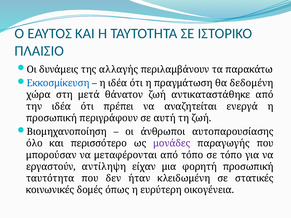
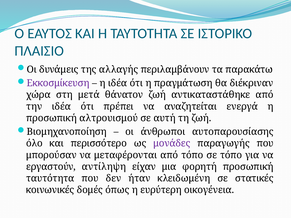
Εκκοσμίκευση colour: blue -> purple
δεδομένη: δεδομένη -> διέκριναν
περιγράφουν: περιγράφουν -> αλτρουισμού
